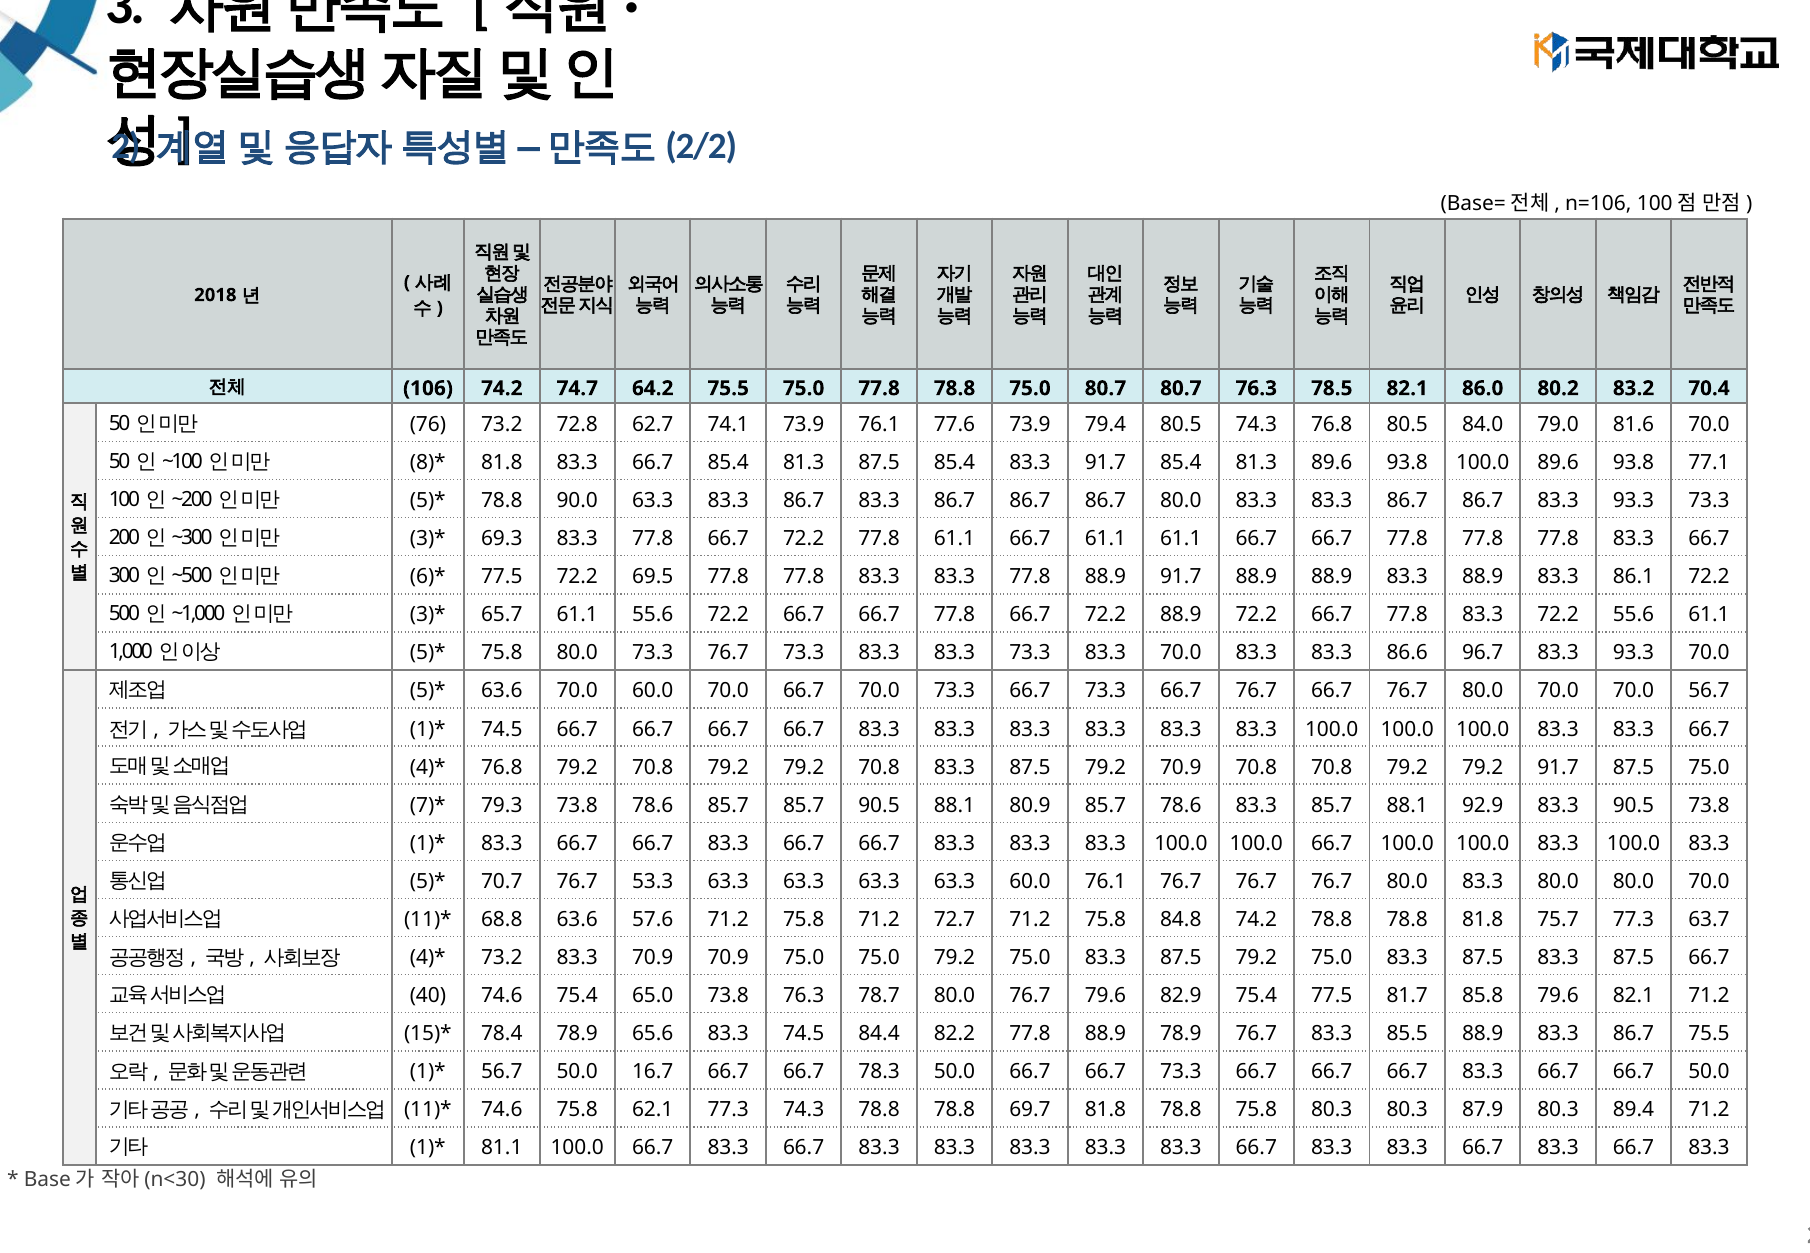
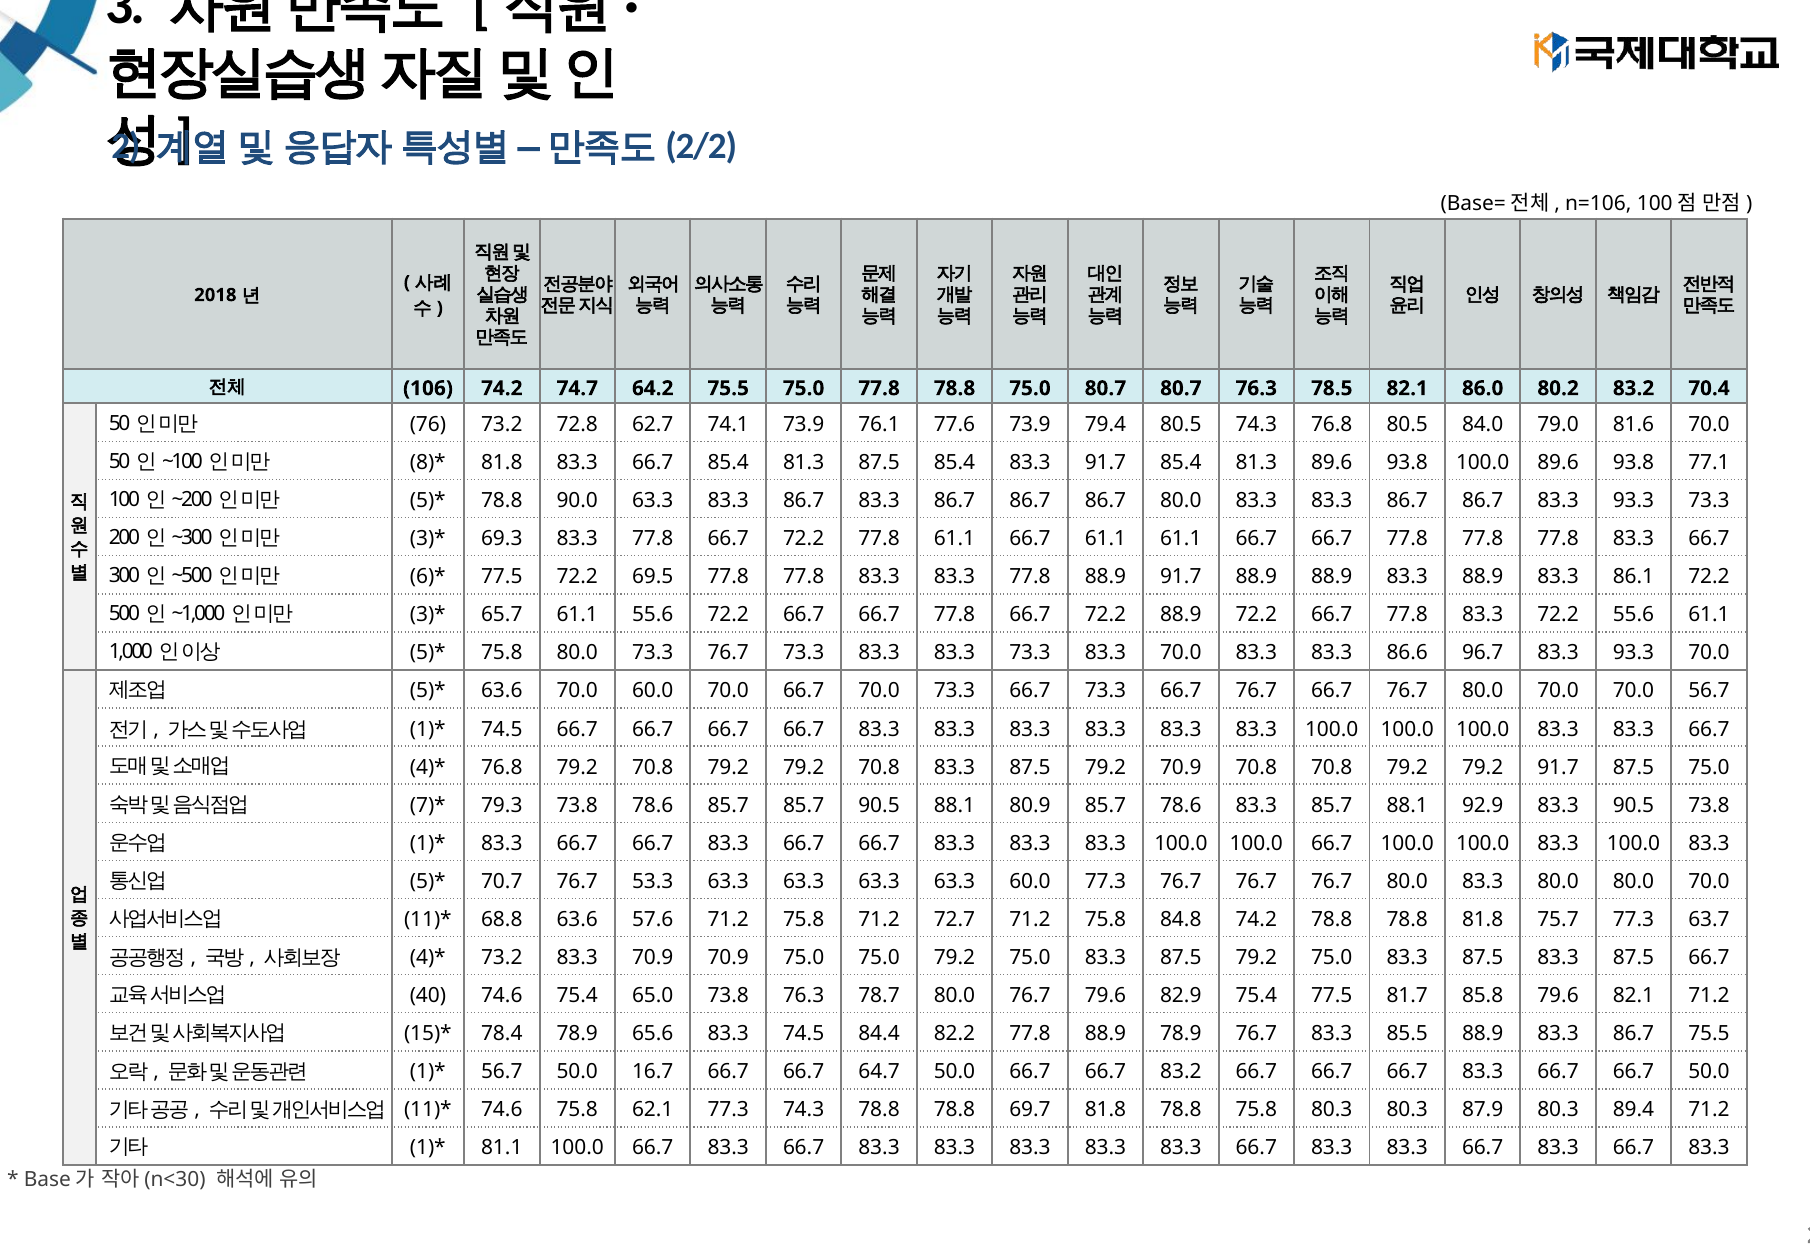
60.0 76.1: 76.1 -> 77.3
78.3: 78.3 -> 64.7
66.7 66.7 73.3: 73.3 -> 83.2
